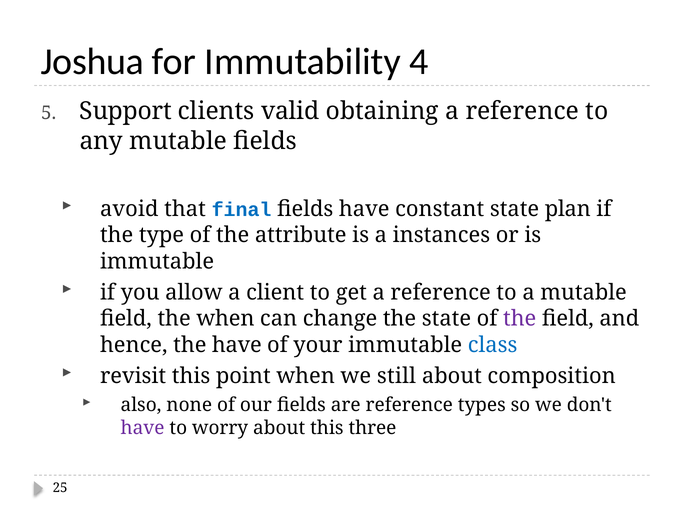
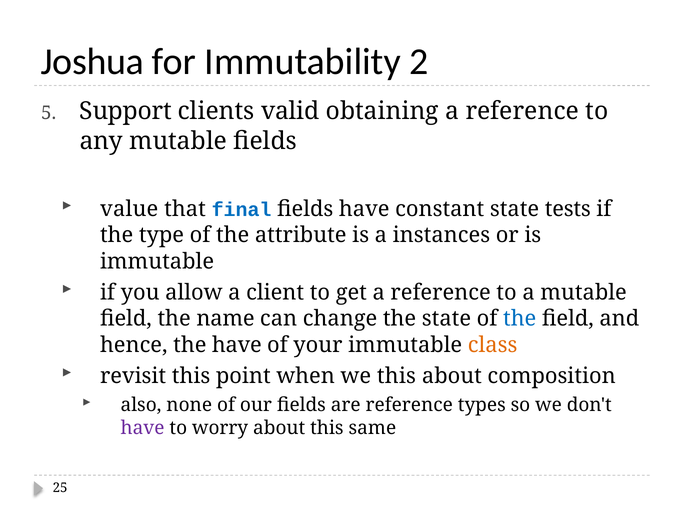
4: 4 -> 2
avoid: avoid -> value
plan: plan -> tests
the when: when -> name
the at (520, 319) colour: purple -> blue
class colour: blue -> orange
we still: still -> this
three: three -> same
